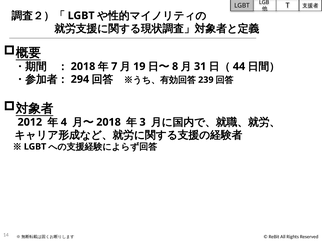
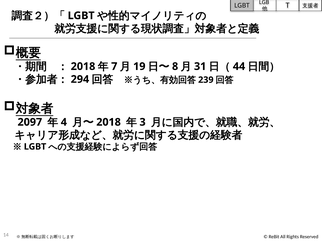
2012: 2012 -> 2097
